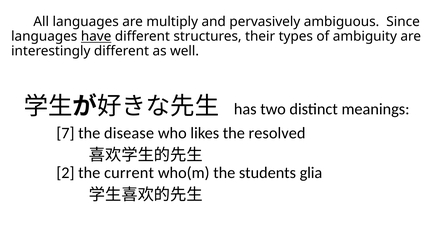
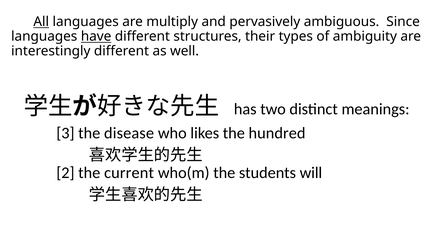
All underline: none -> present
7: 7 -> 3
resolved: resolved -> hundred
glia: glia -> will
